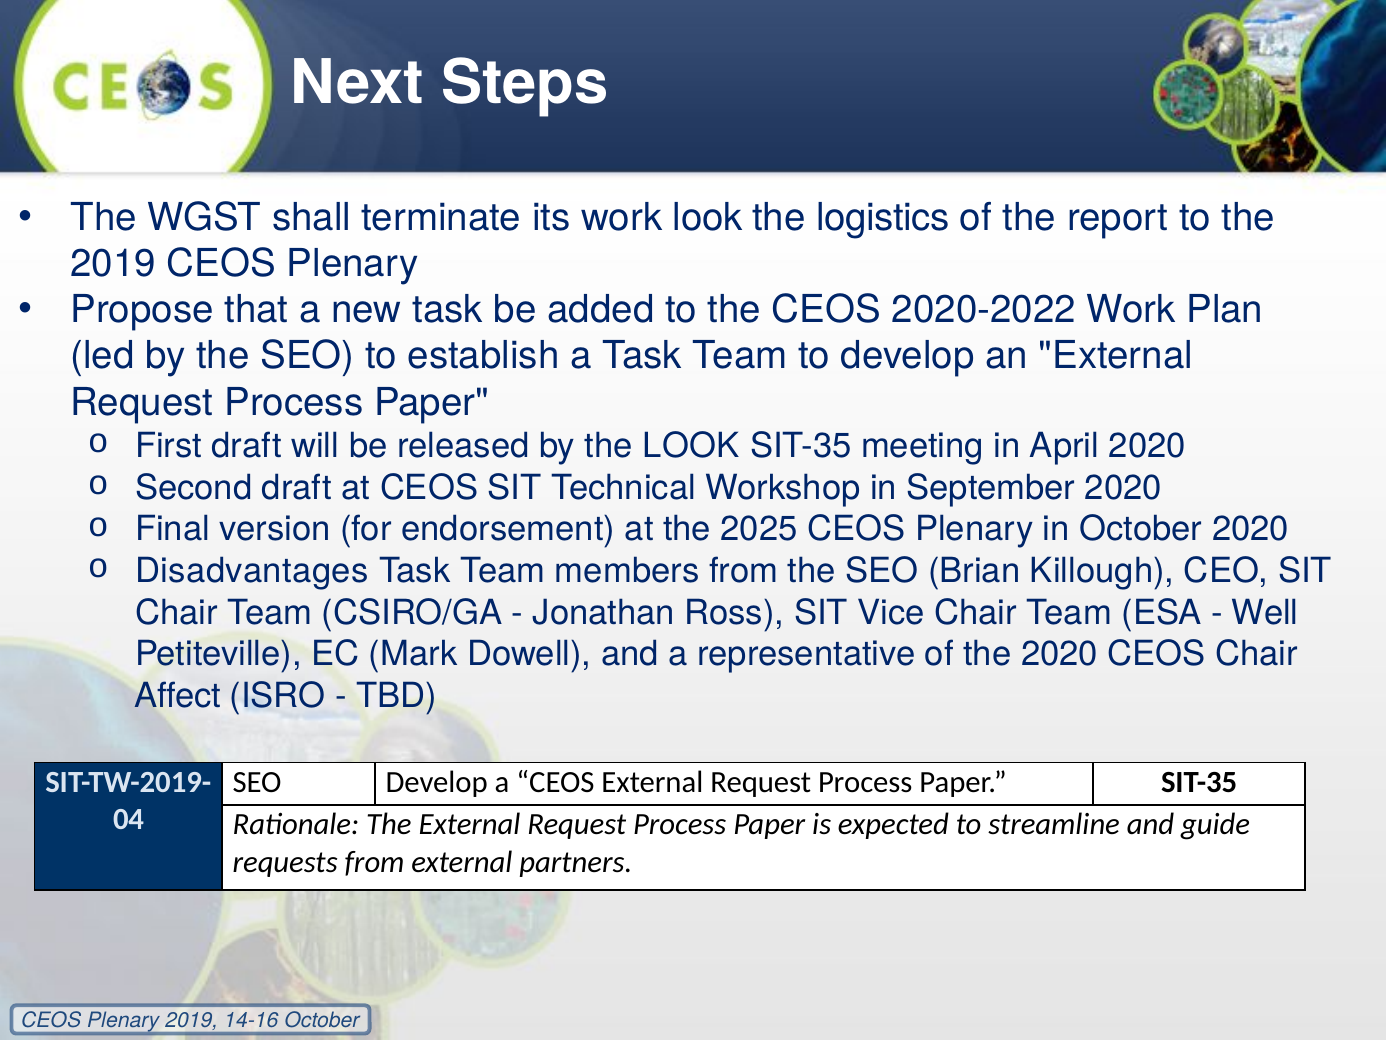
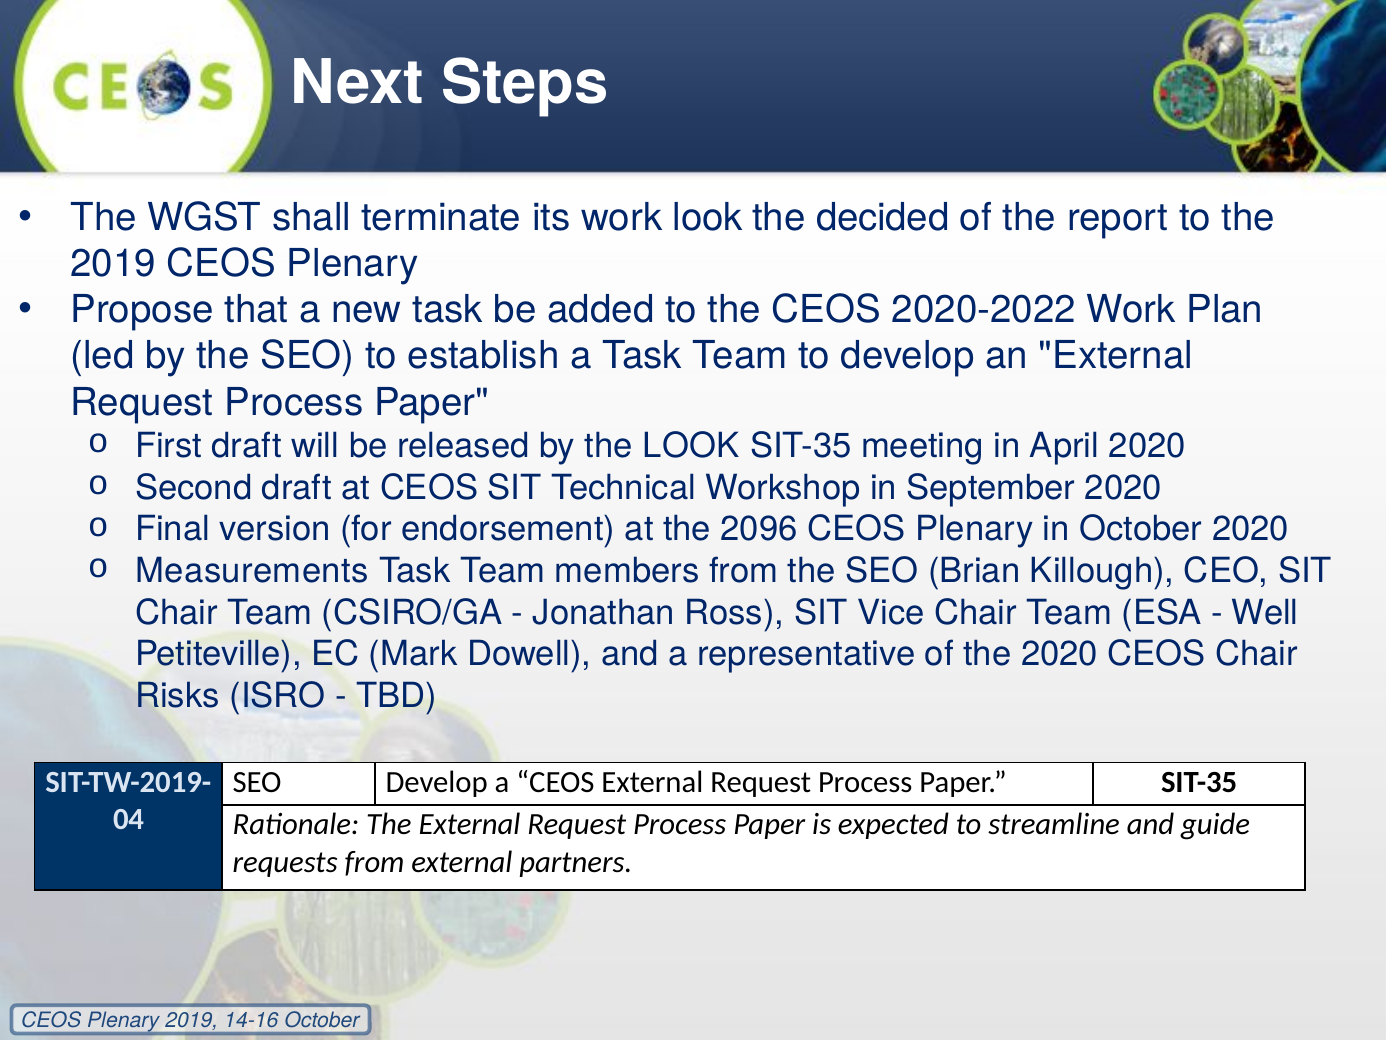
logistics: logistics -> decided
2025: 2025 -> 2096
Disadvantages: Disadvantages -> Measurements
Affect: Affect -> Risks
